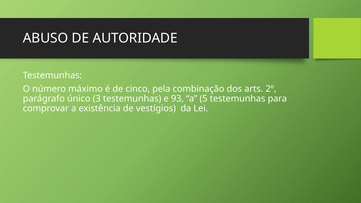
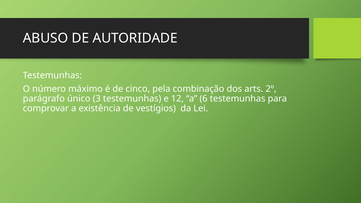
93: 93 -> 12
5: 5 -> 6
